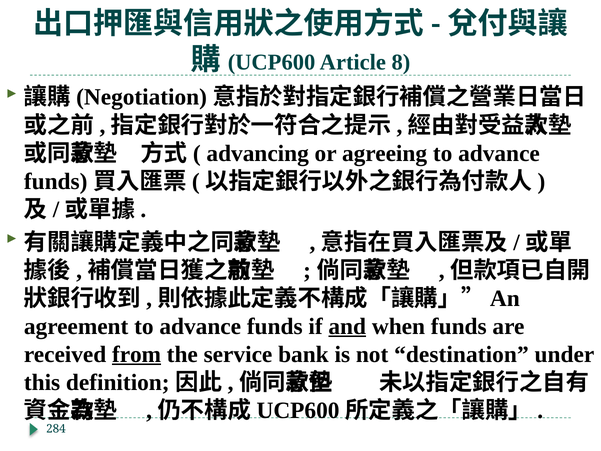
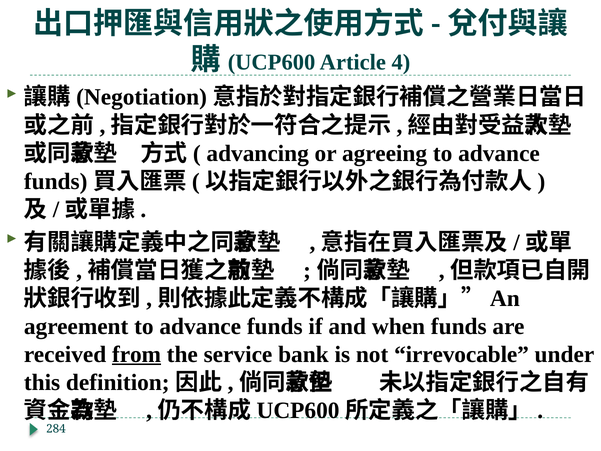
8: 8 -> 4
and underline: present -> none
destination: destination -> irrevocable
